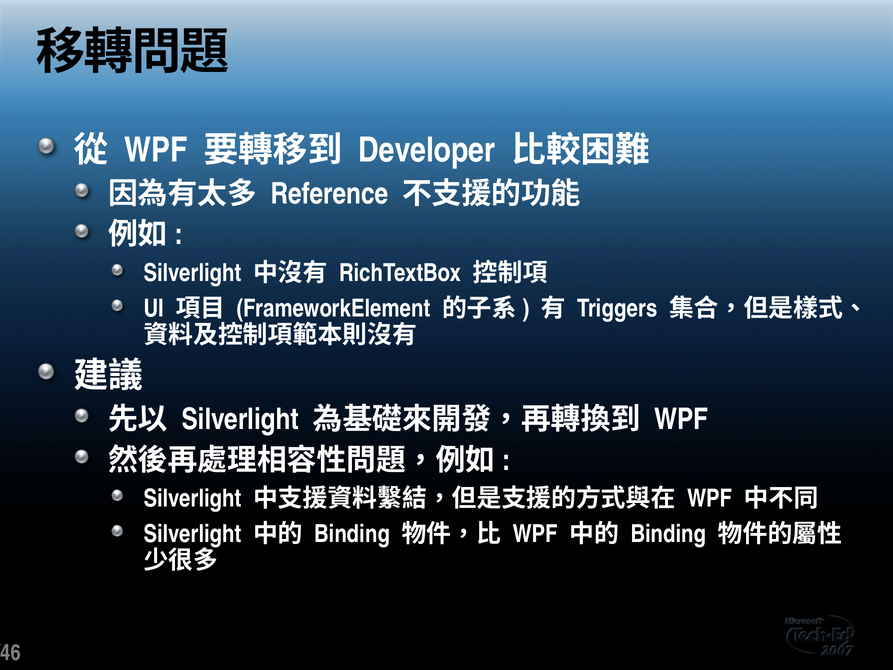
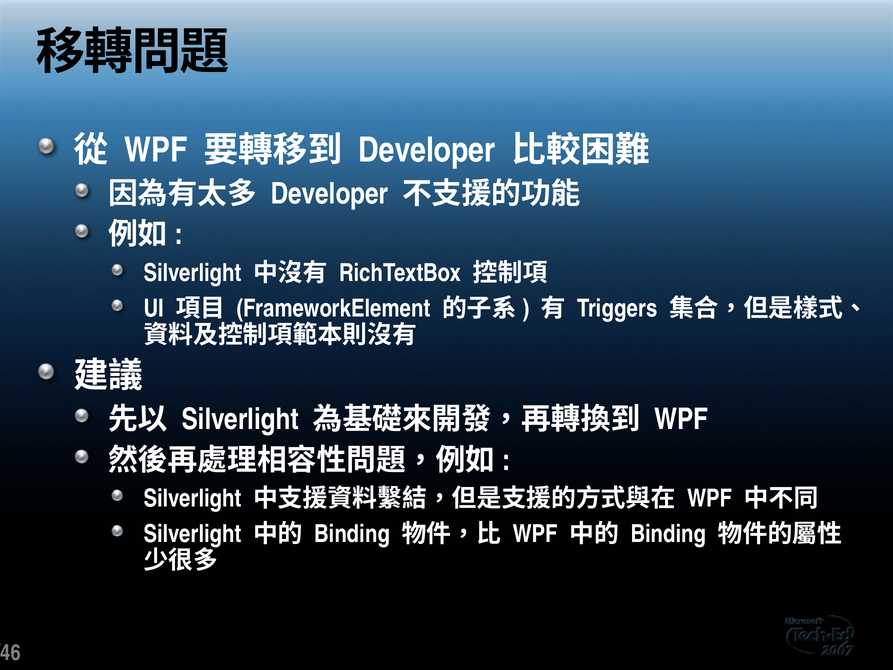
Reference at (330, 194): Reference -> Developer
